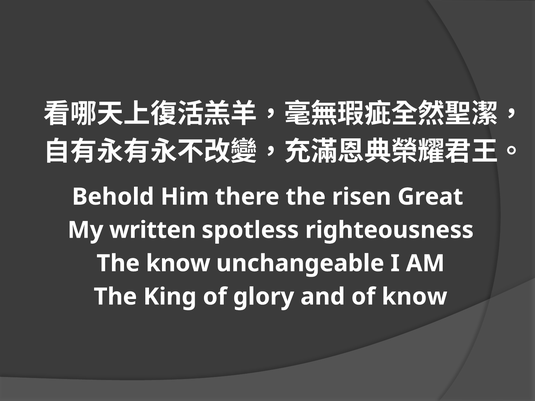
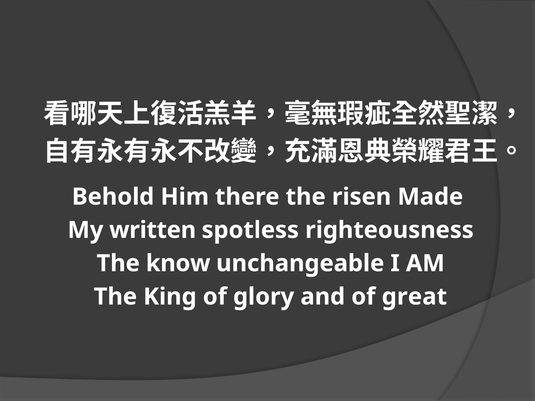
Great: Great -> Made
of know: know -> great
